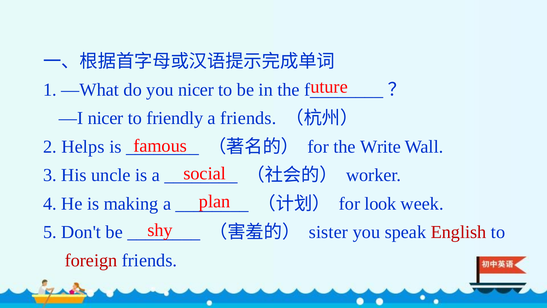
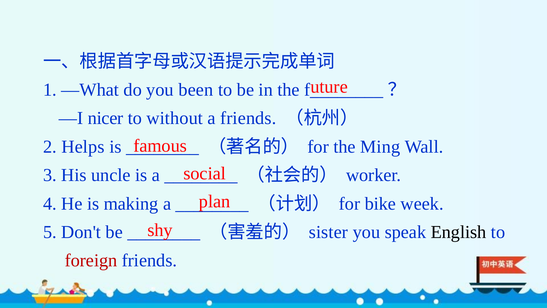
you nicer: nicer -> been
friendly: friendly -> without
Write: Write -> Ming
look: look -> bike
English colour: red -> black
